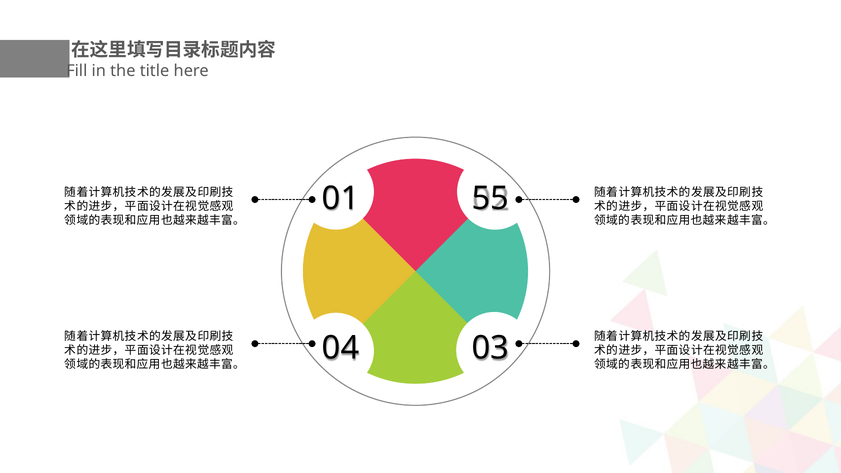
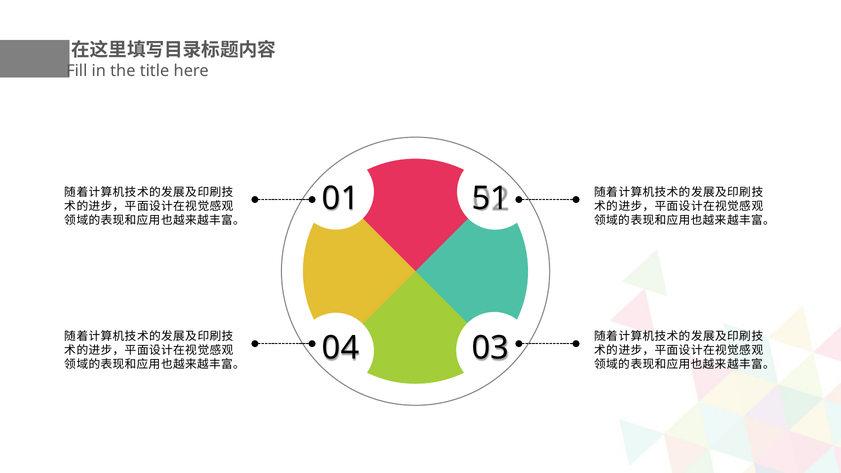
55: 55 -> 51
